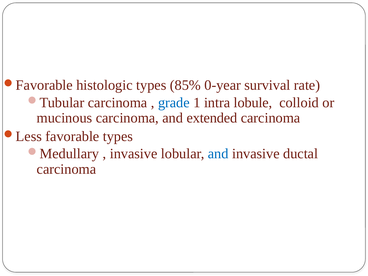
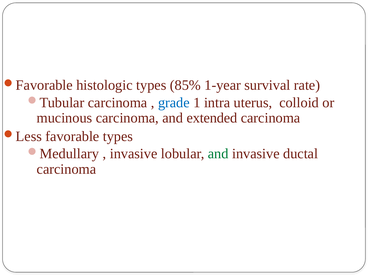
0-year: 0-year -> 1-year
lobule: lobule -> uterus
and at (218, 154) colour: blue -> green
